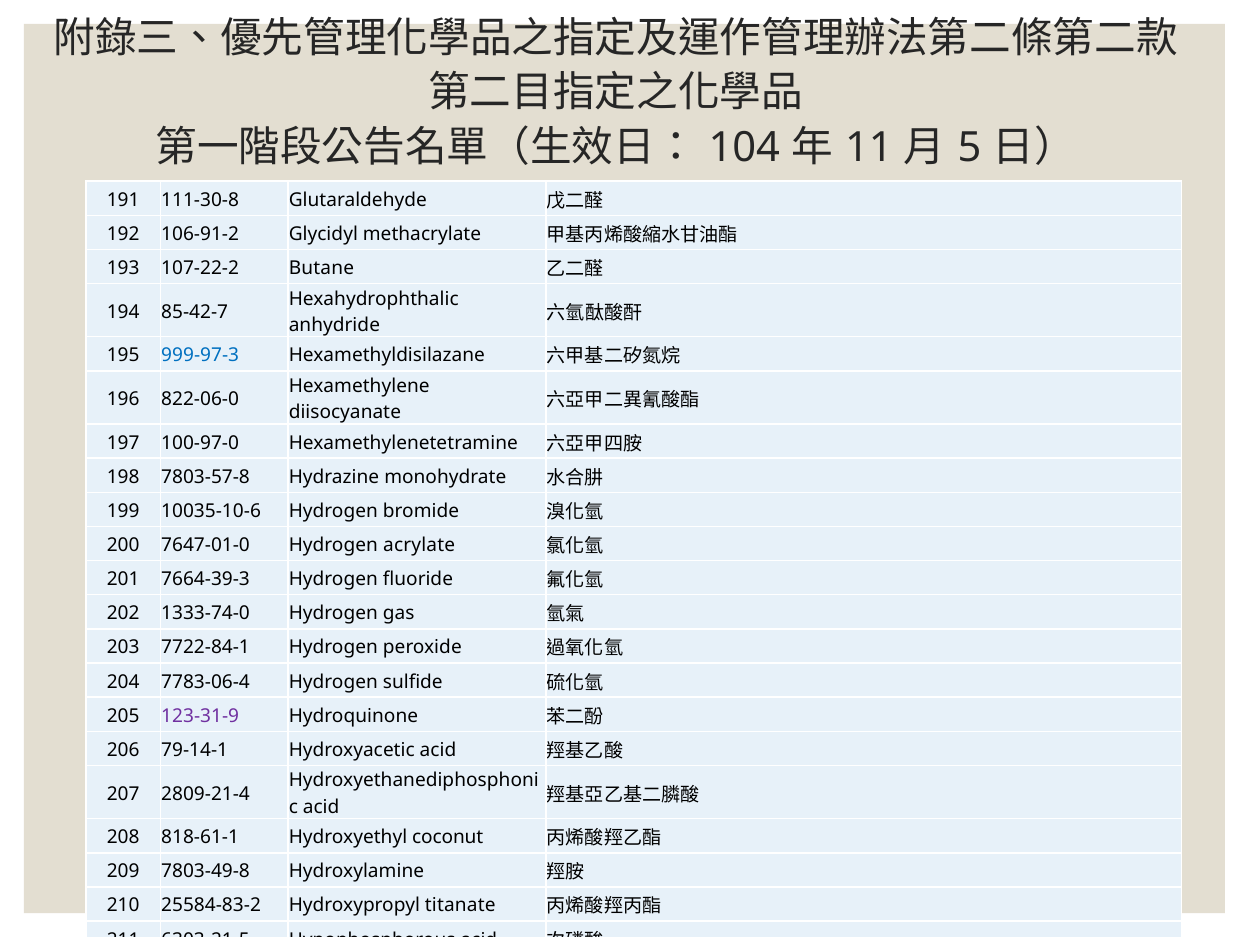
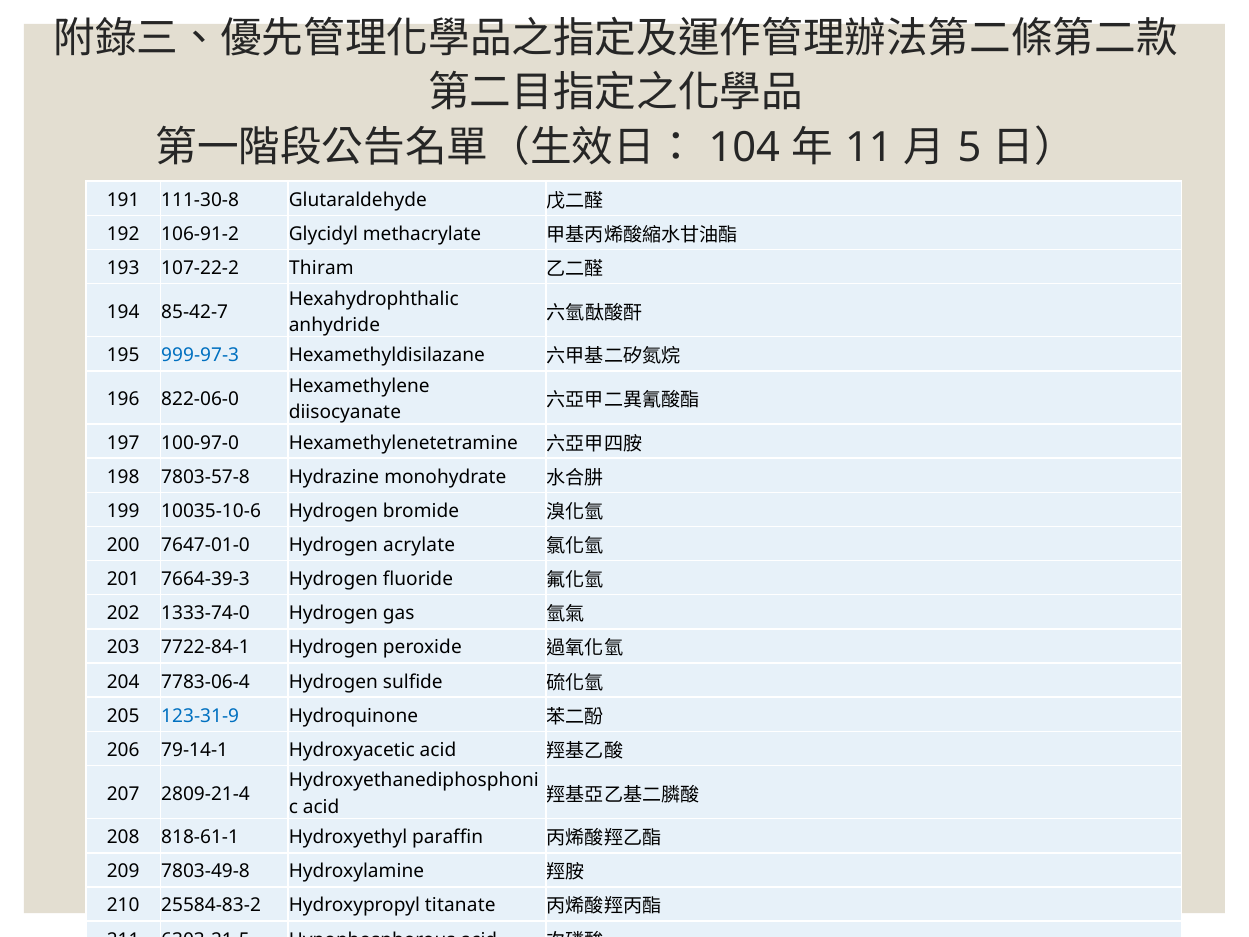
Butane: Butane -> Thiram
123-31-9 colour: purple -> blue
coconut: coconut -> paraffin
